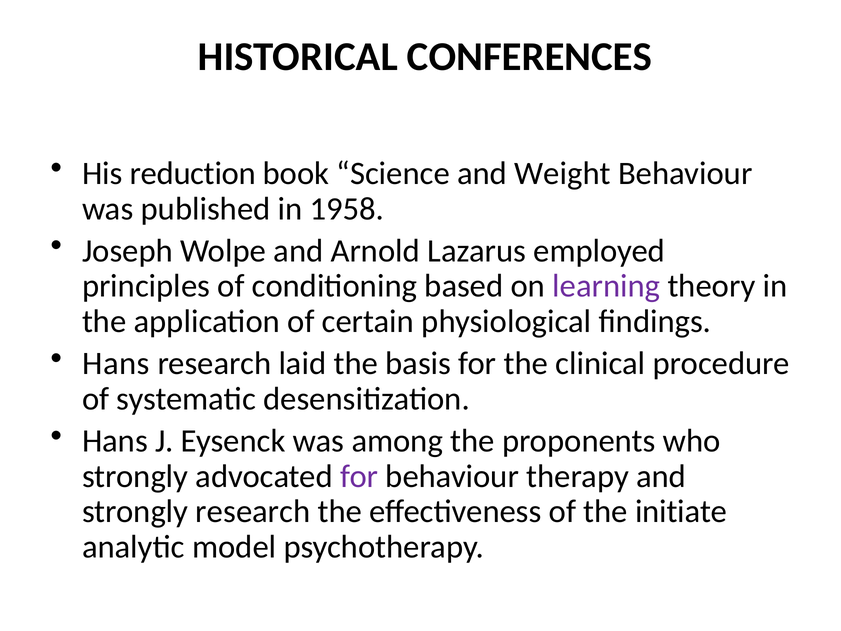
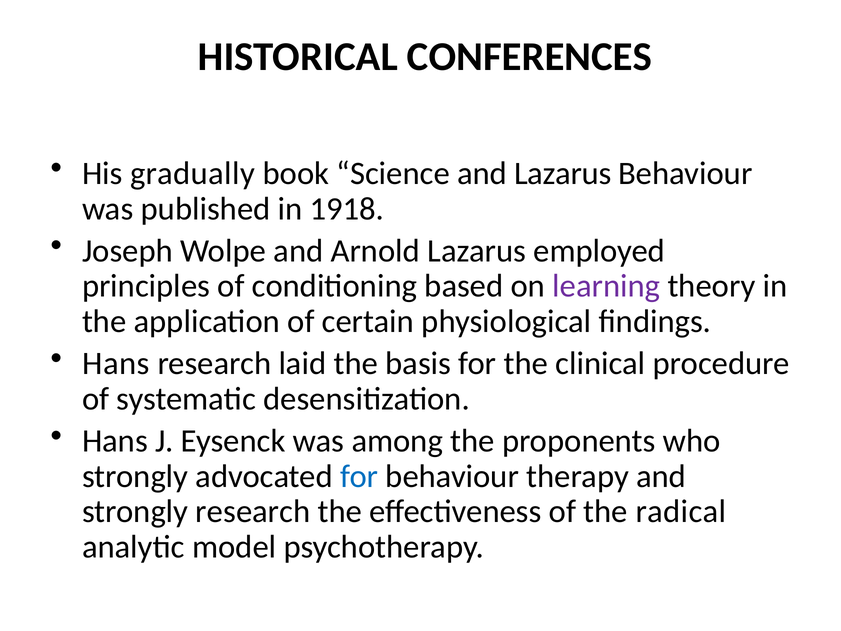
reduction: reduction -> gradually
and Weight: Weight -> Lazarus
1958: 1958 -> 1918
for at (359, 476) colour: purple -> blue
initiate: initiate -> radical
